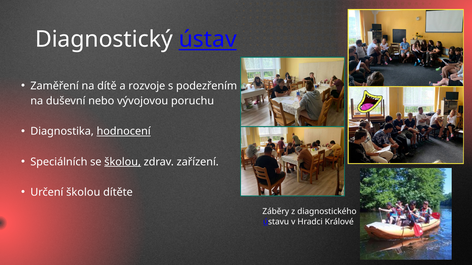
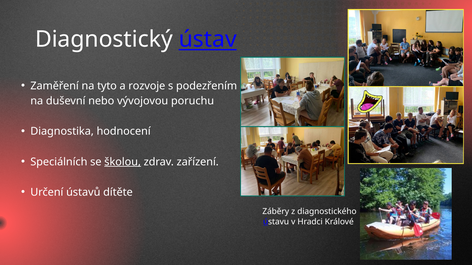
dítě: dítě -> tyto
hodnocení underline: present -> none
Určení školou: školou -> ústavů
